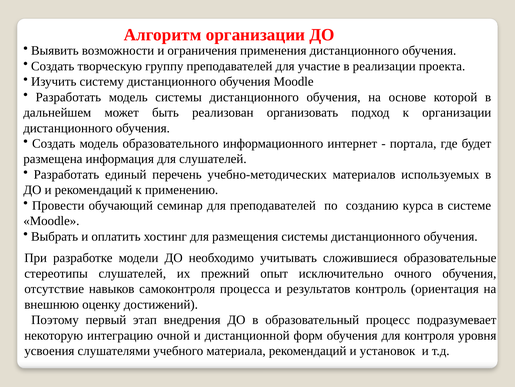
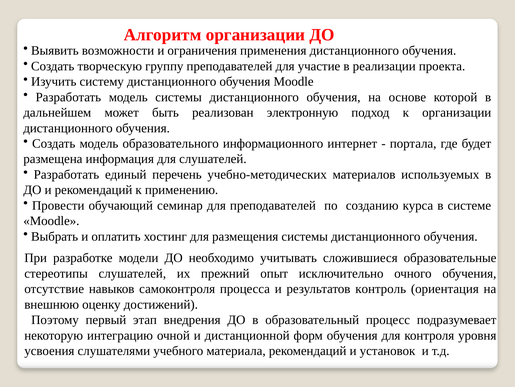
организовать: организовать -> электронную
